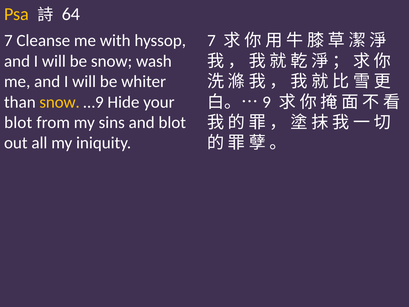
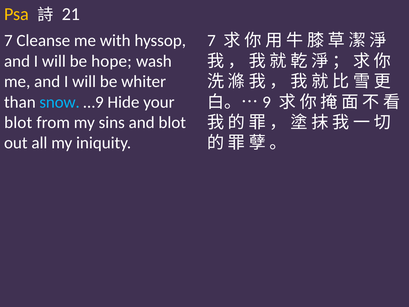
64: 64 -> 21
be snow: snow -> hope
snow at (60, 102) colour: yellow -> light blue
